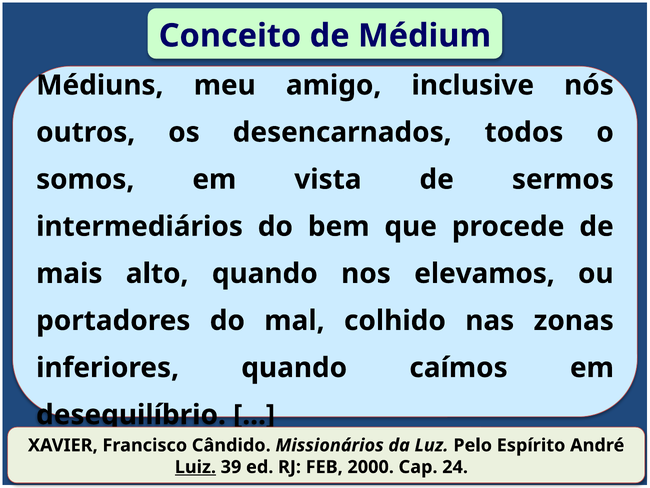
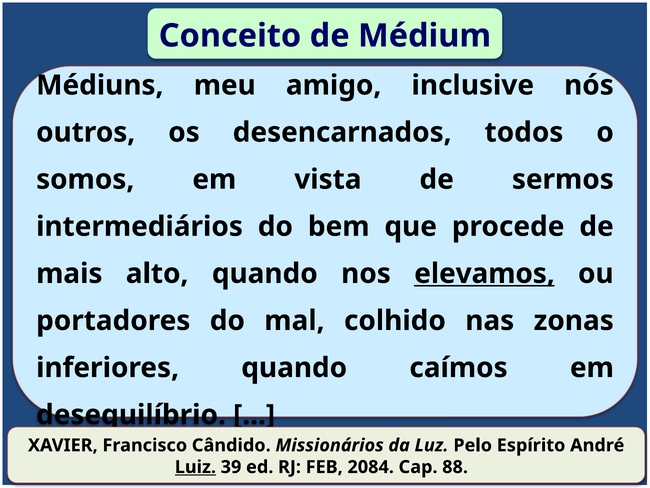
elevamos underline: none -> present
2000: 2000 -> 2084
24: 24 -> 88
